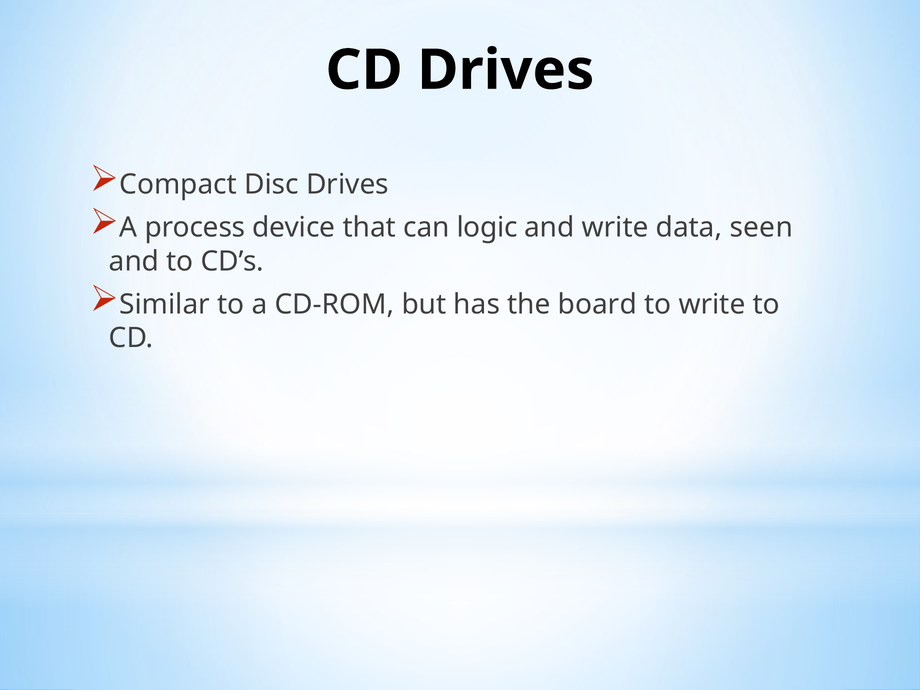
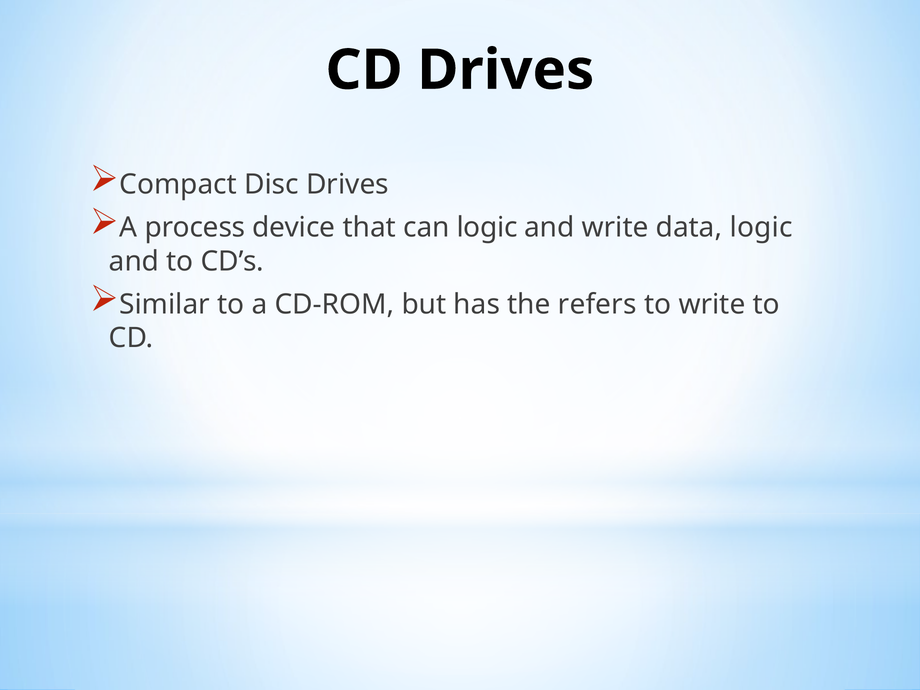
data seen: seen -> logic
board: board -> refers
